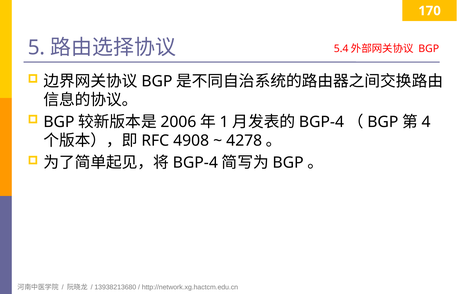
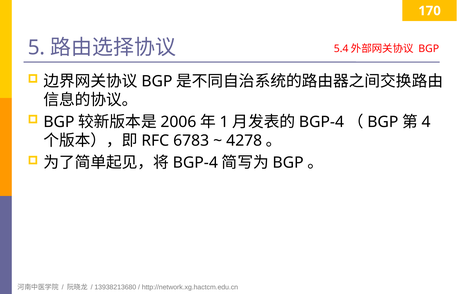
4908: 4908 -> 6783
